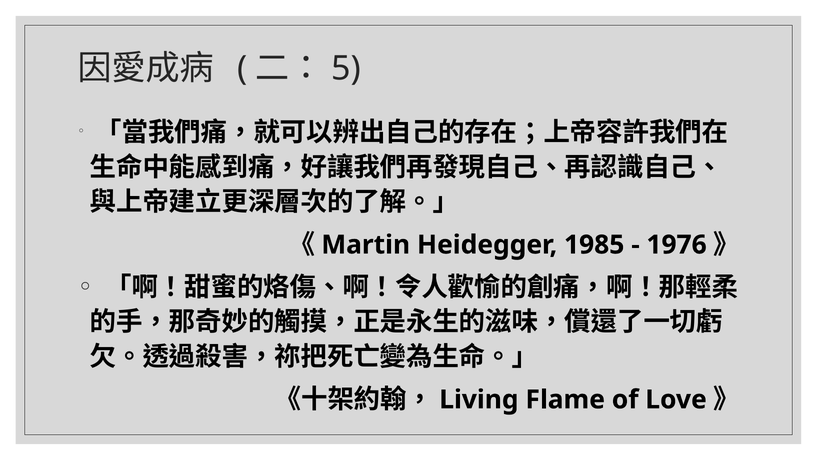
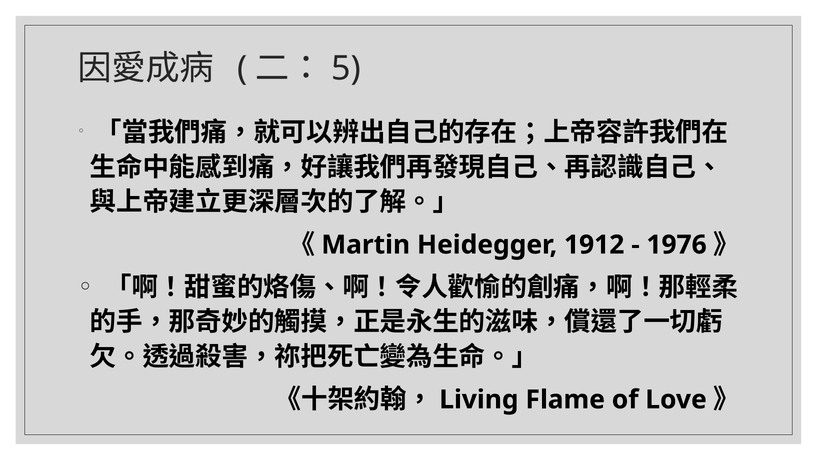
1985: 1985 -> 1912
